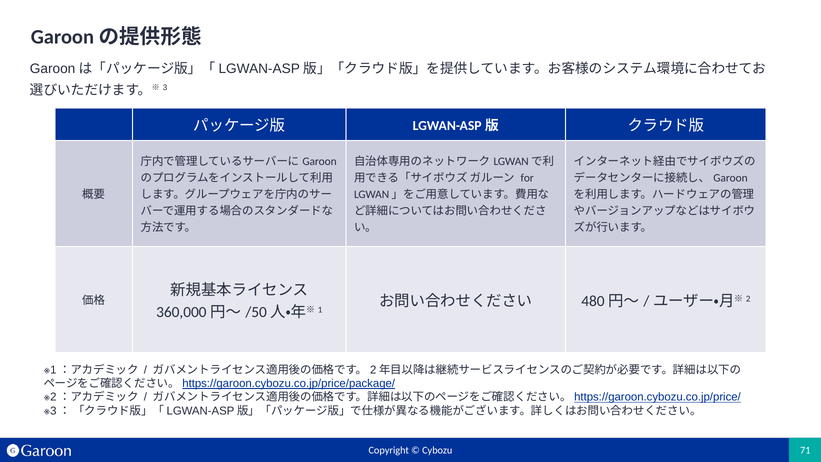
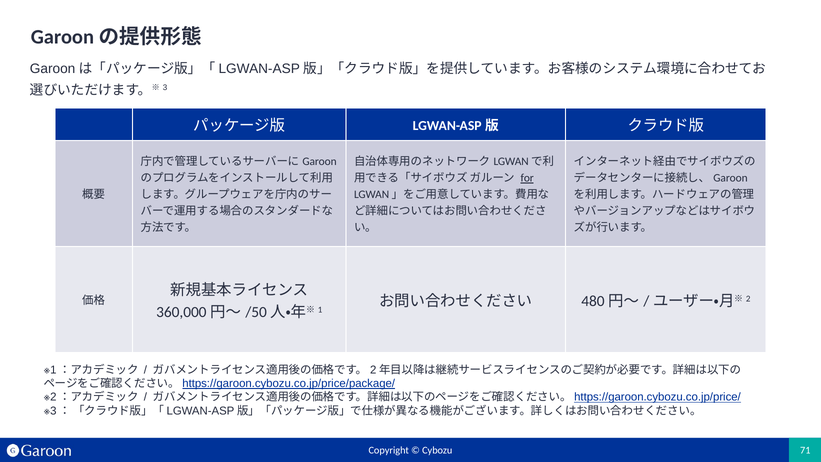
for underline: none -> present
